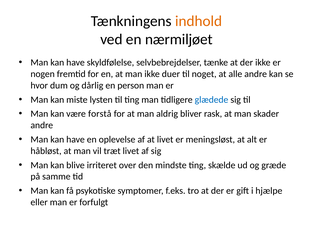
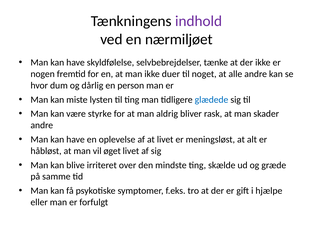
indhold colour: orange -> purple
forstå: forstå -> styrke
træt: træt -> øget
